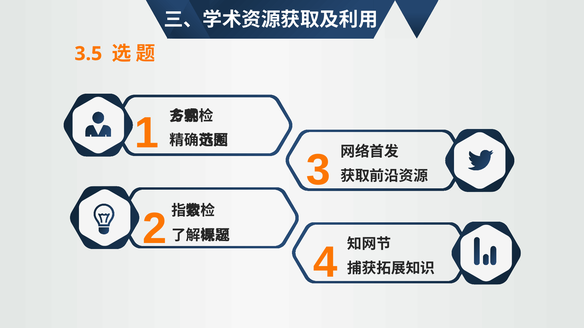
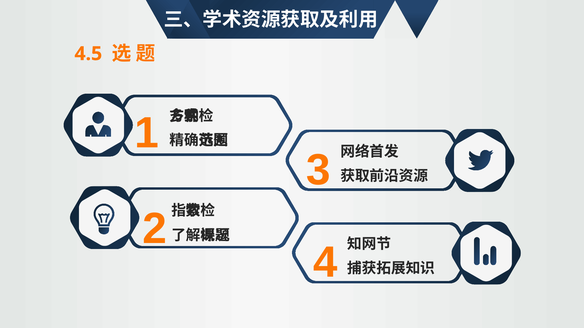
3.5: 3.5 -> 4.5
